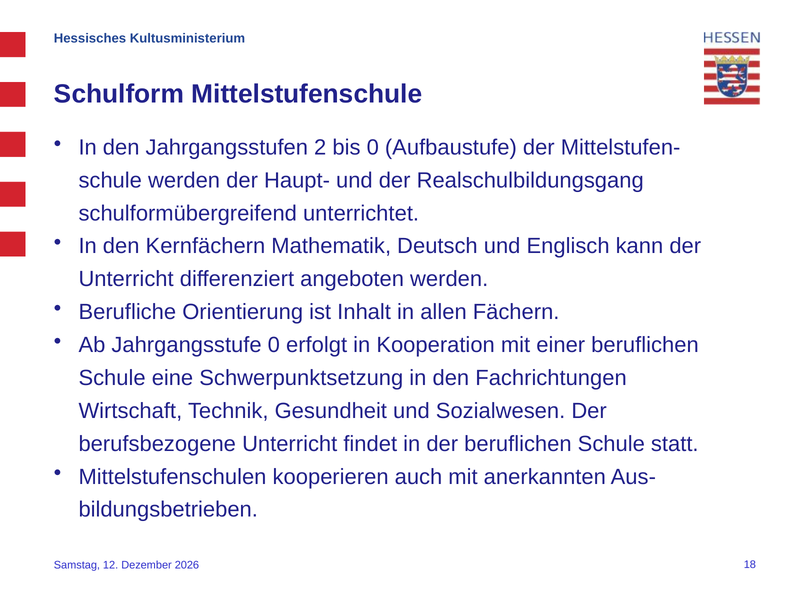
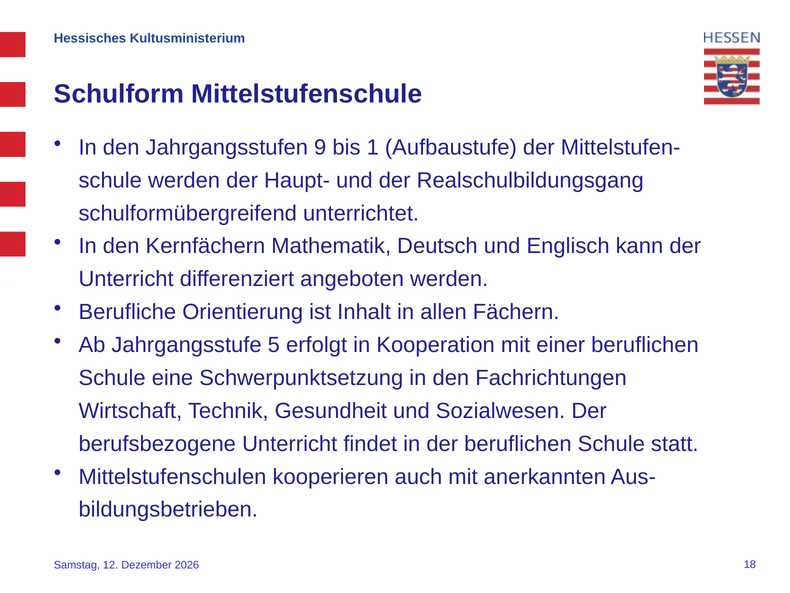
2: 2 -> 9
bis 0: 0 -> 1
Jahrgangsstufe 0: 0 -> 5
